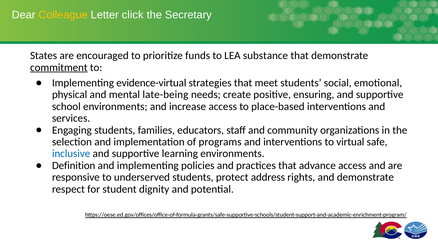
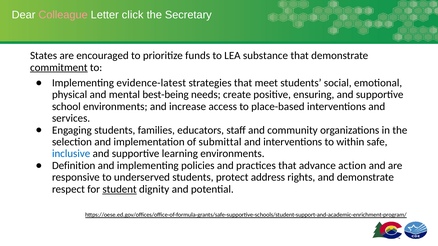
Colleague colour: yellow -> pink
evidence-virtual: evidence-virtual -> evidence-latest
late-being: late-being -> best-being
programs: programs -> submittal
virtual: virtual -> within
advance access: access -> action
student underline: none -> present
